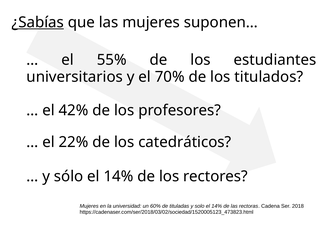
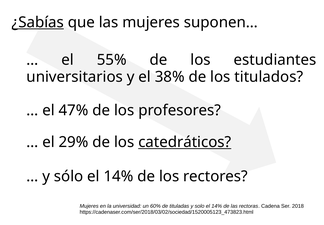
70%: 70% -> 38%
42%: 42% -> 47%
22%: 22% -> 29%
catedráticos underline: none -> present
